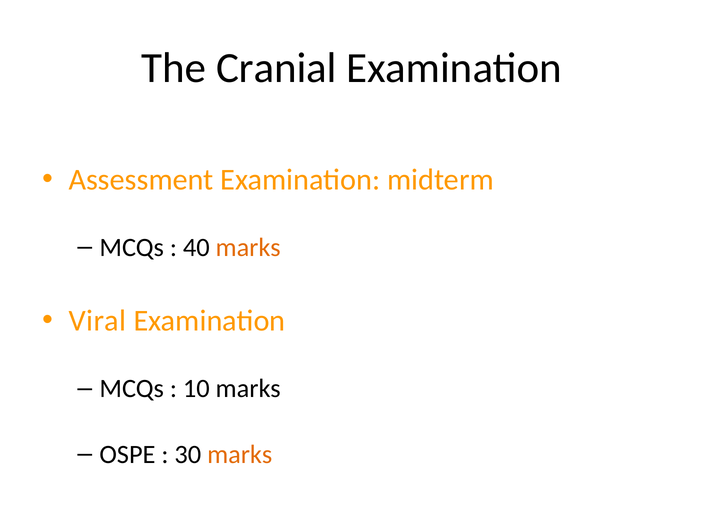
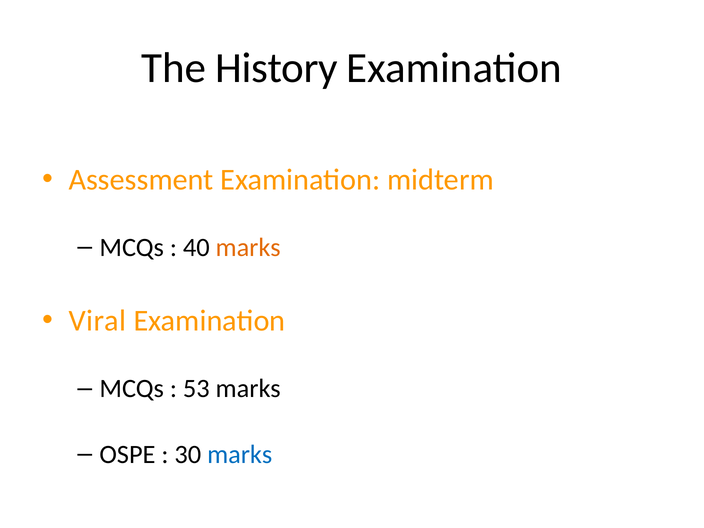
Cranial: Cranial -> History
10: 10 -> 53
marks at (240, 454) colour: orange -> blue
